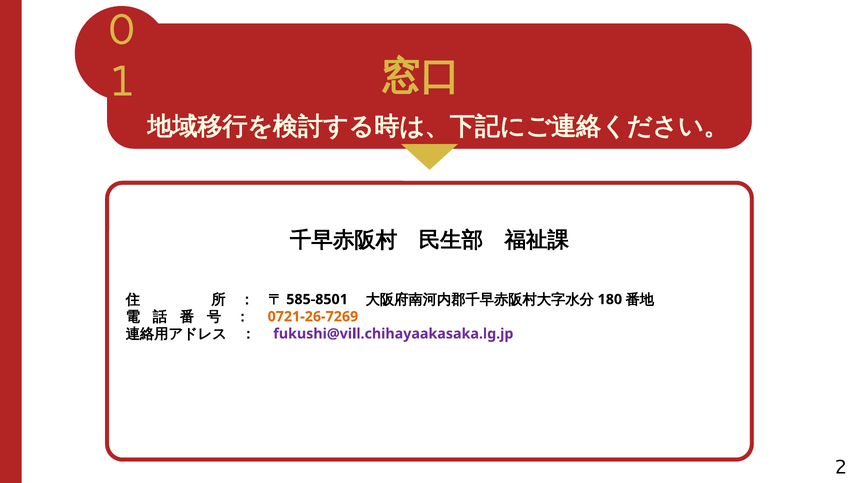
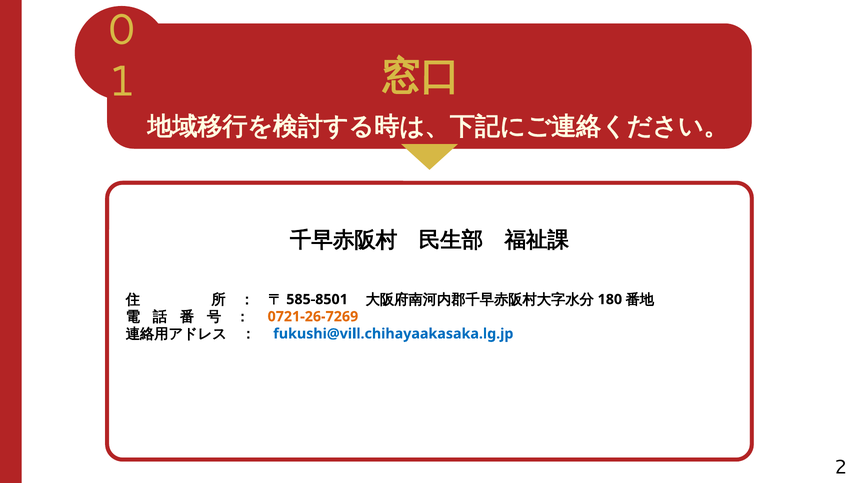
fukushi@vill.chihayaakasaka.lg.jp colour: purple -> blue
